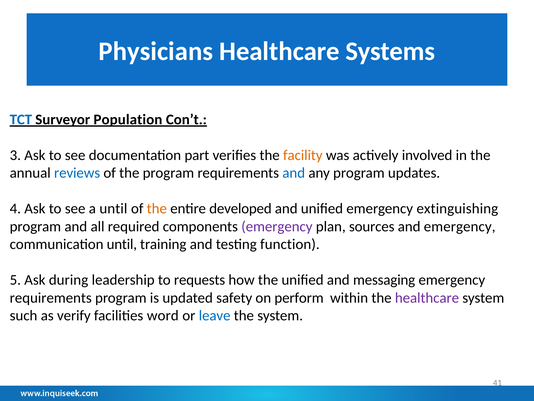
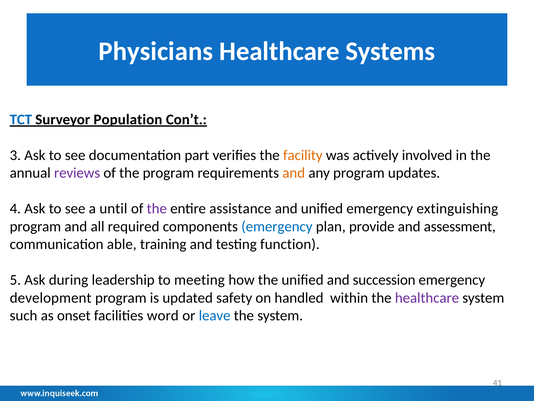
reviews colour: blue -> purple
and at (294, 173) colour: blue -> orange
the at (157, 208) colour: orange -> purple
developed: developed -> assistance
emergency at (277, 226) colour: purple -> blue
sources: sources -> provide
and emergency: emergency -> assessment
communication until: until -> able
requests: requests -> meeting
messaging: messaging -> succession
requirements at (51, 297): requirements -> development
perform: perform -> handled
verify: verify -> onset
